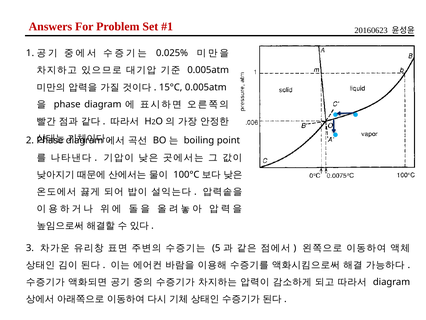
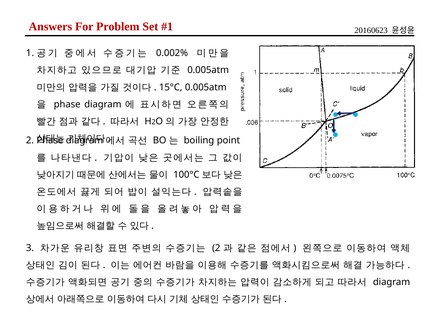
0.025%: 0.025% -> 0.002%
5 at (216, 248): 5 -> 2
